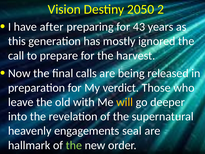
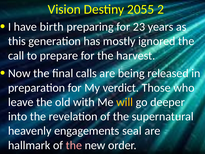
2050: 2050 -> 2055
after: after -> birth
43: 43 -> 23
the at (74, 145) colour: light green -> pink
